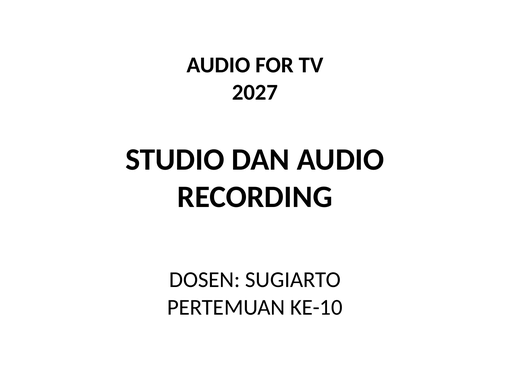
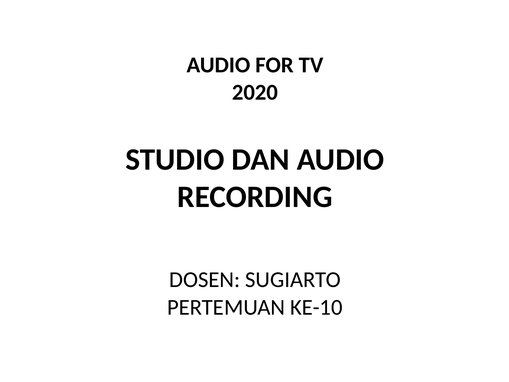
2027: 2027 -> 2020
